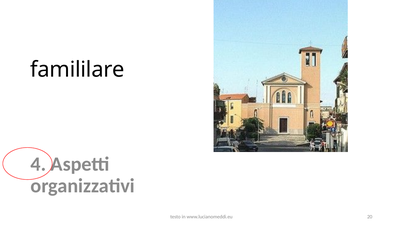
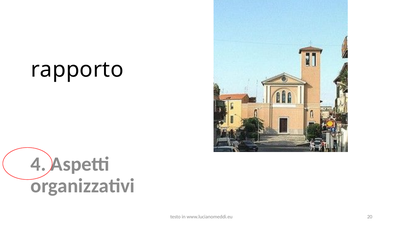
famililare: famililare -> rapporto
